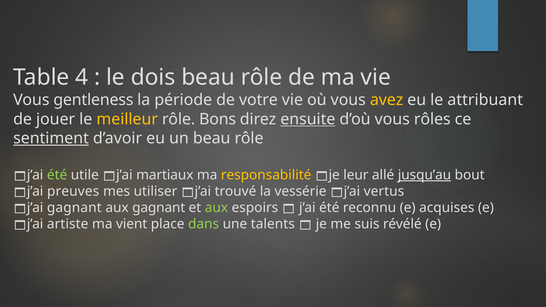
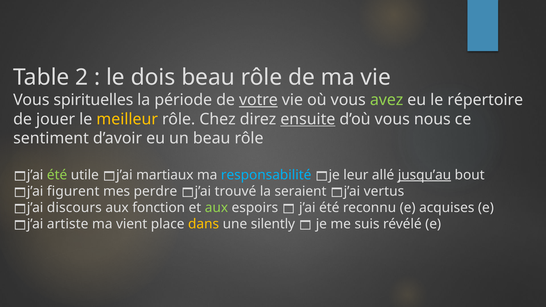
4: 4 -> 2
gentleness: gentleness -> spirituelles
votre underline: none -> present
avez colour: yellow -> light green
attribuant: attribuant -> répertoire
Bons: Bons -> Chez
rôles: rôles -> nous
sentiment underline: present -> none
responsabilité colour: yellow -> light blue
preuves: preuves -> figurent
utiliser: utiliser -> perdre
vessérie: vessérie -> seraient
j’ai gagnant: gagnant -> discours
aux gagnant: gagnant -> fonction
dans colour: light green -> yellow
talents: talents -> silently
